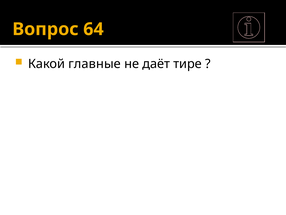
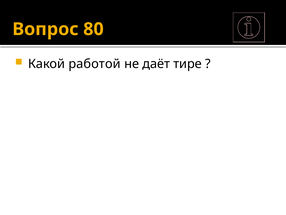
64: 64 -> 80
главные: главные -> работой
